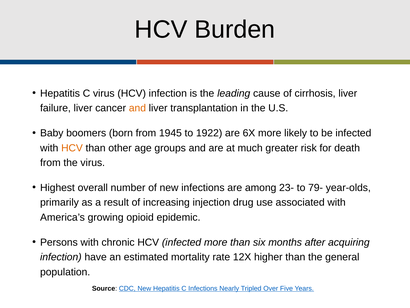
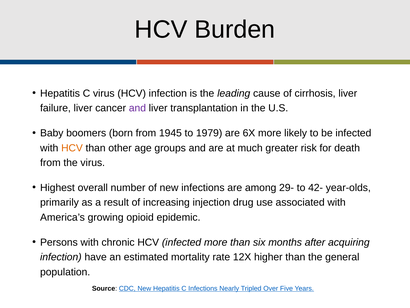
and at (137, 108) colour: orange -> purple
1922: 1922 -> 1979
23-: 23- -> 29-
79-: 79- -> 42-
